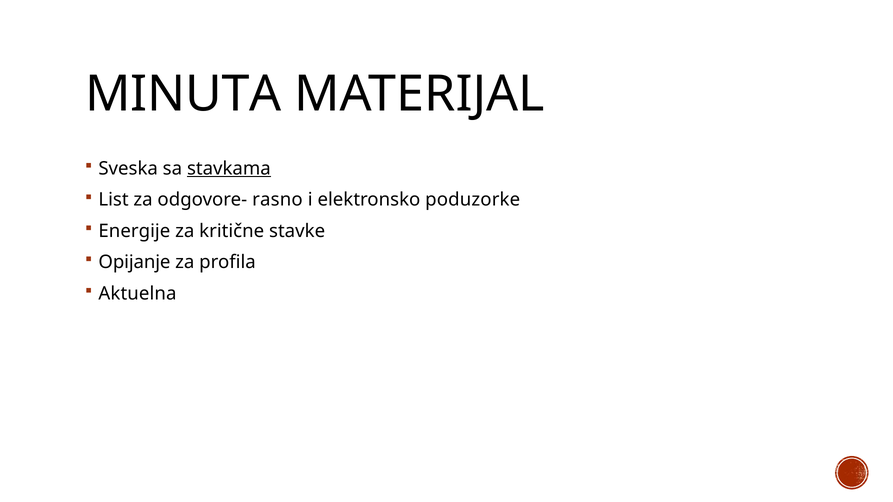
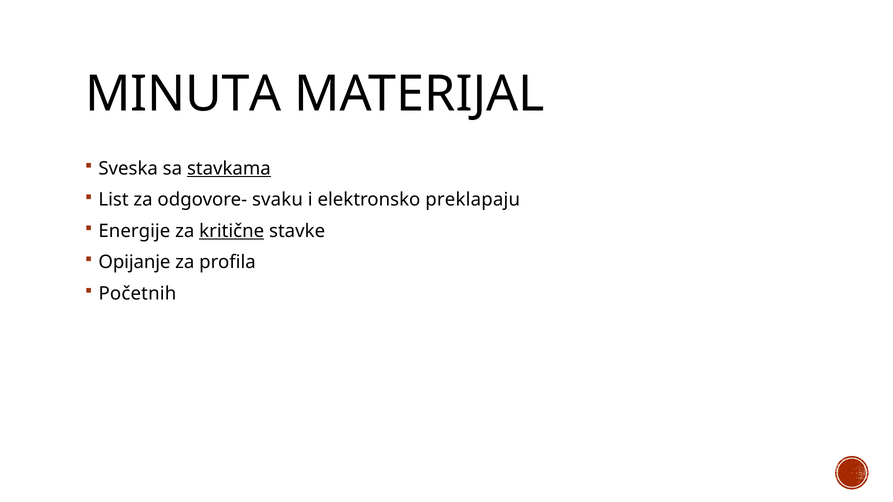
rasno: rasno -> svaku
poduzorke: poduzorke -> preklapaju
kritične underline: none -> present
Aktuelna: Aktuelna -> Početnih
